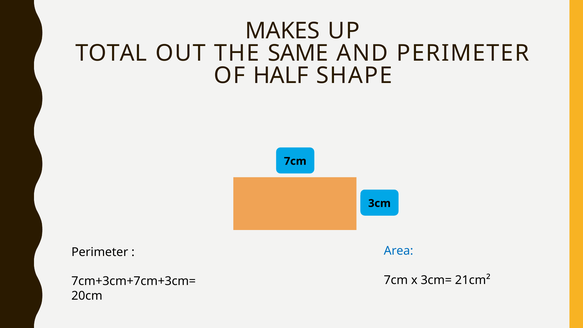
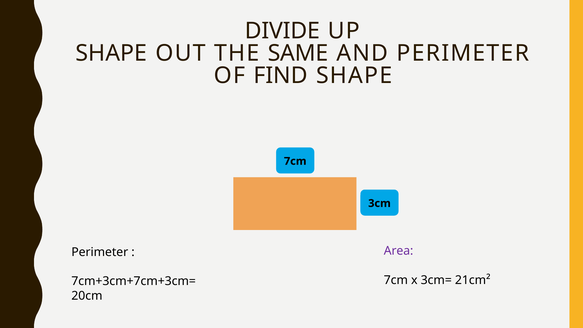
MAKES: MAKES -> DIVIDE
TOTAL at (111, 53): TOTAL -> SHAPE
HALF: HALF -> FIND
Area colour: blue -> purple
